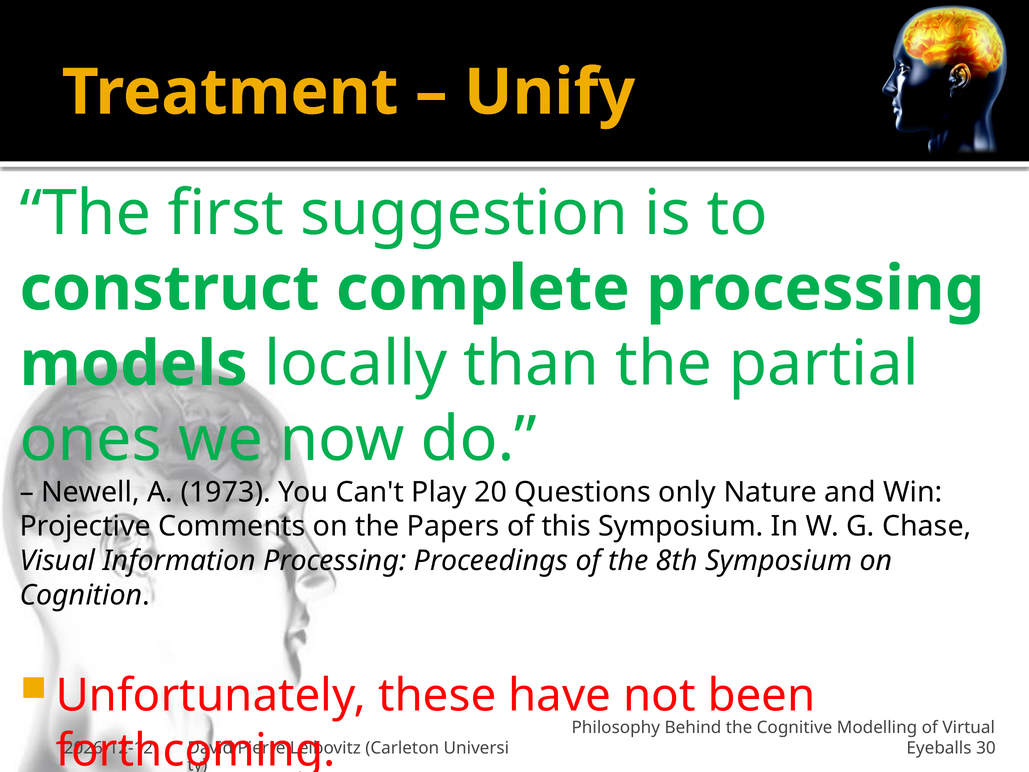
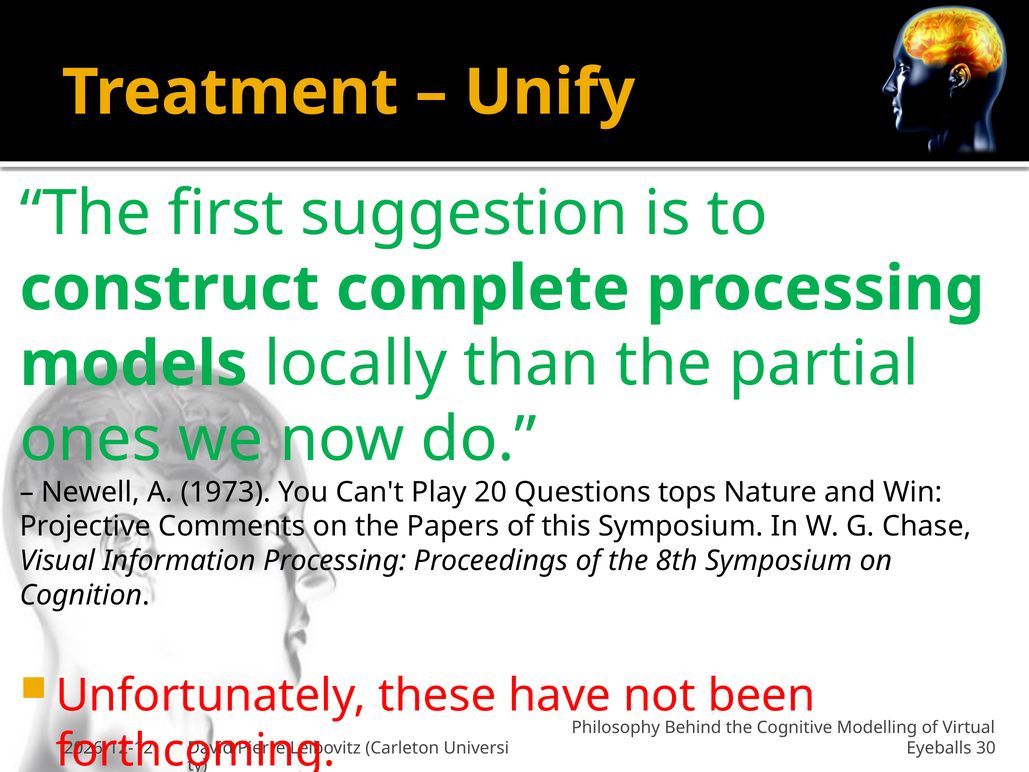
only: only -> tops
